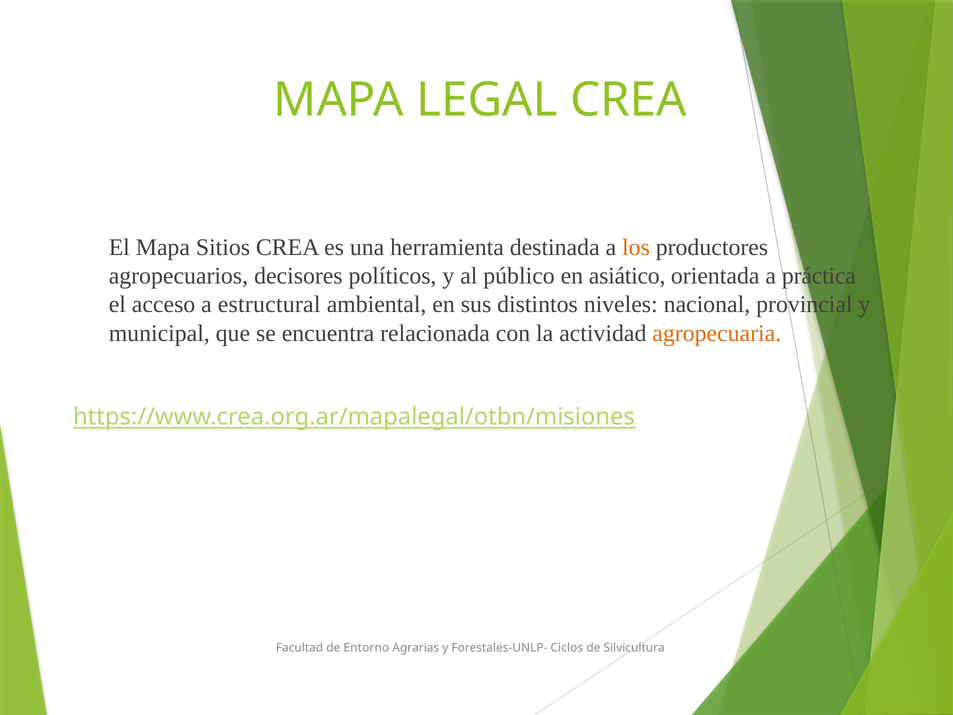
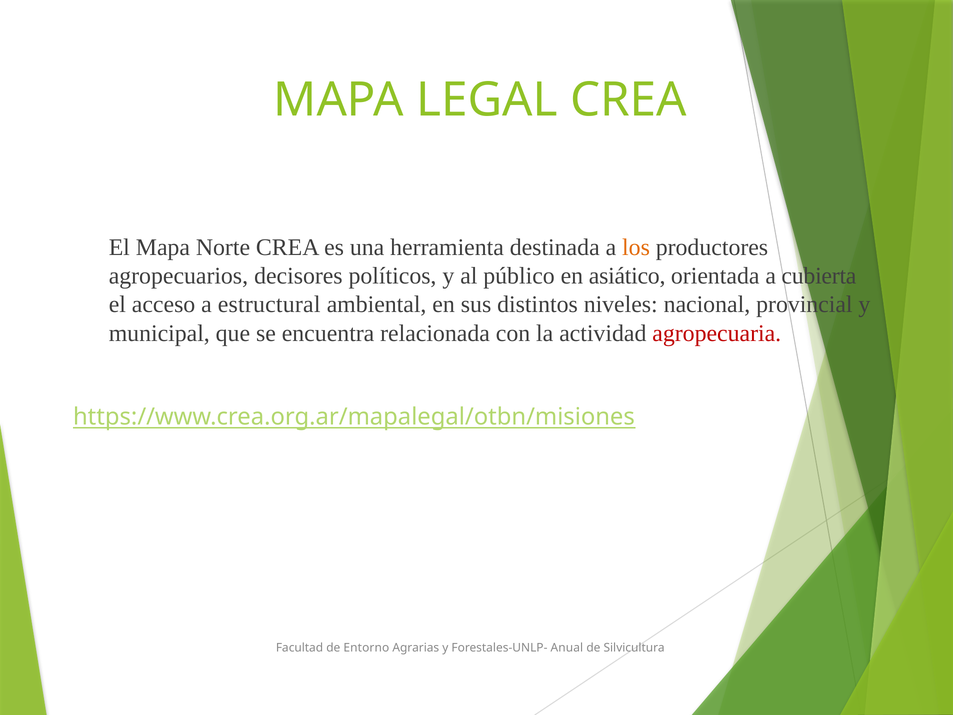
Sitios: Sitios -> Norte
práctica: práctica -> cubierta
agropecuaria colour: orange -> red
Ciclos: Ciclos -> Anual
